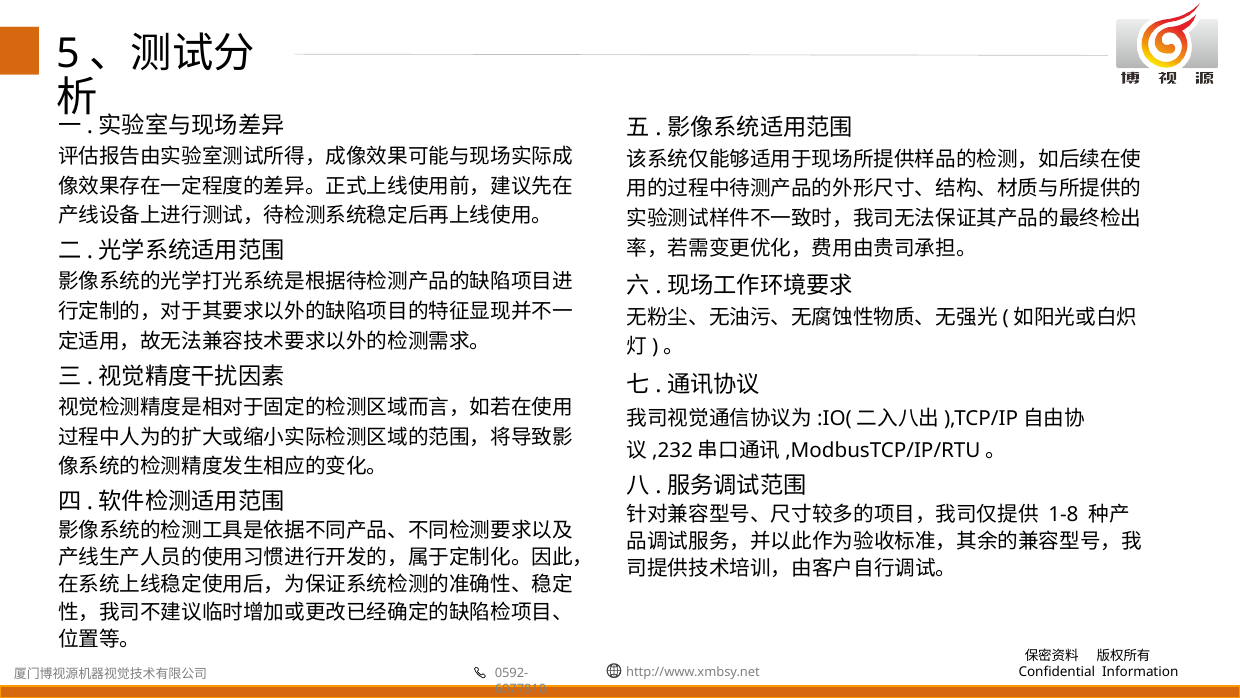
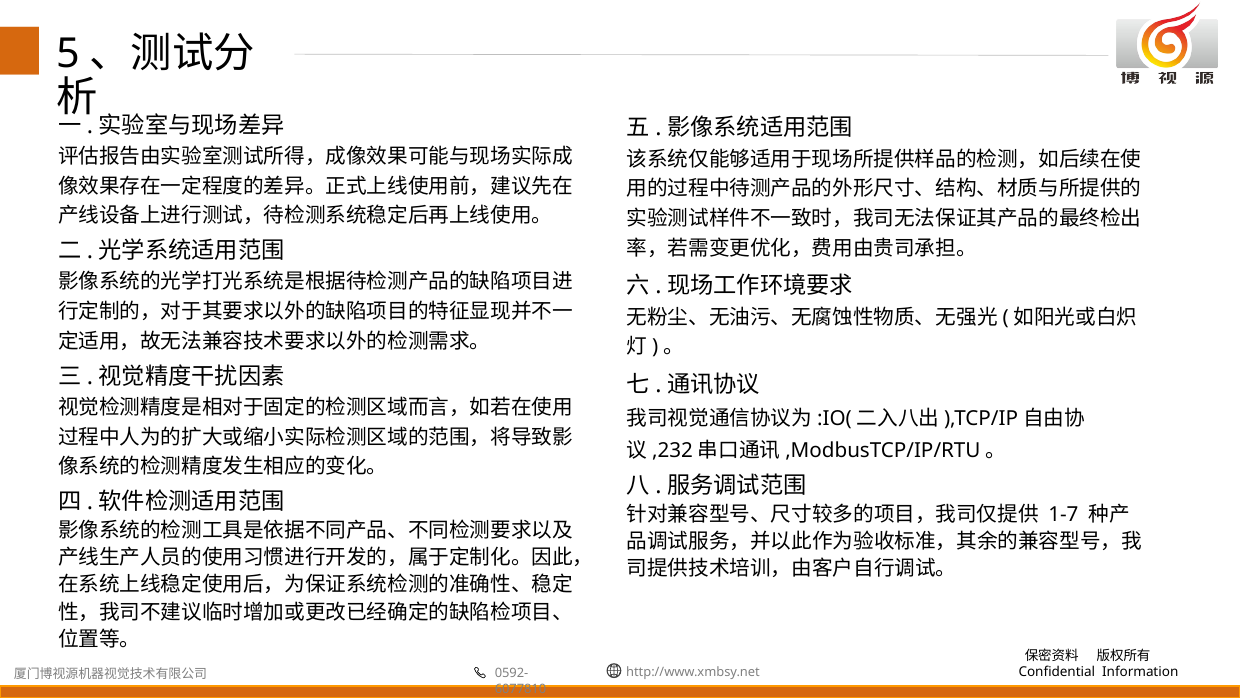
1-8: 1-8 -> 1-7
